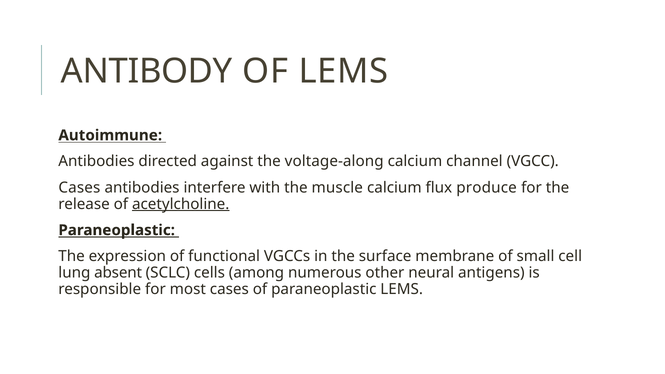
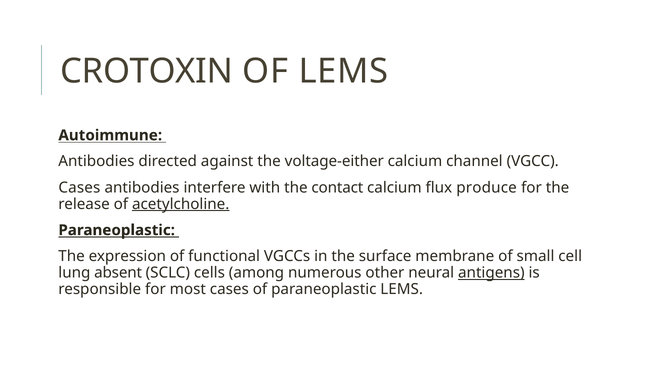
ANTIBODY: ANTIBODY -> CROTOXIN
voltage-along: voltage-along -> voltage-either
muscle: muscle -> contact
antigens underline: none -> present
